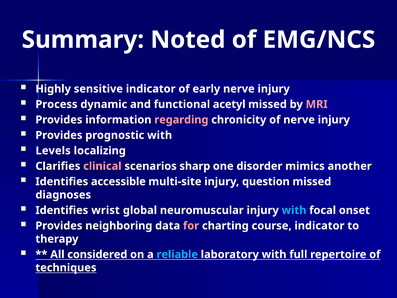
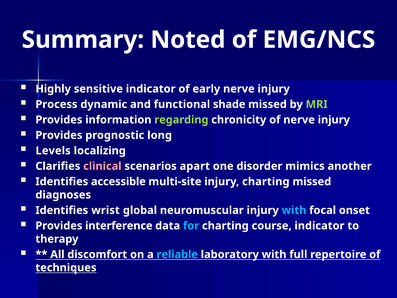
acetyl: acetyl -> shade
MRI colour: pink -> light green
regarding colour: pink -> light green
prognostic with: with -> long
sharp: sharp -> apart
injury question: question -> charting
neighboring: neighboring -> interference
for colour: pink -> light blue
considered: considered -> discomfort
